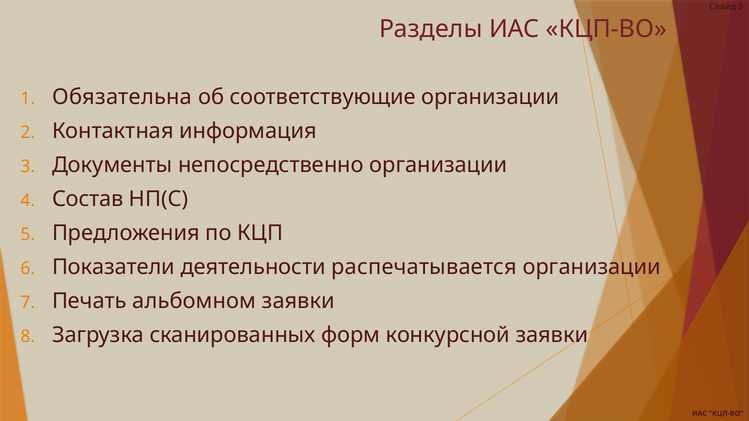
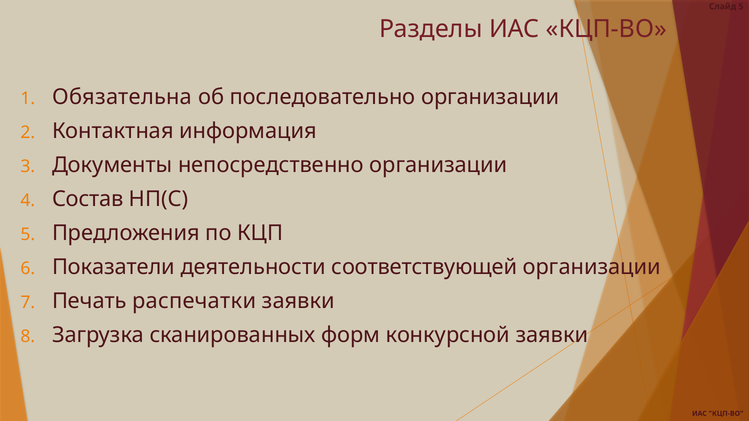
соответствующие: соответствующие -> последовательно
распечатывается: распечатывается -> соответствующей
альбомном: альбомном -> распечатки
